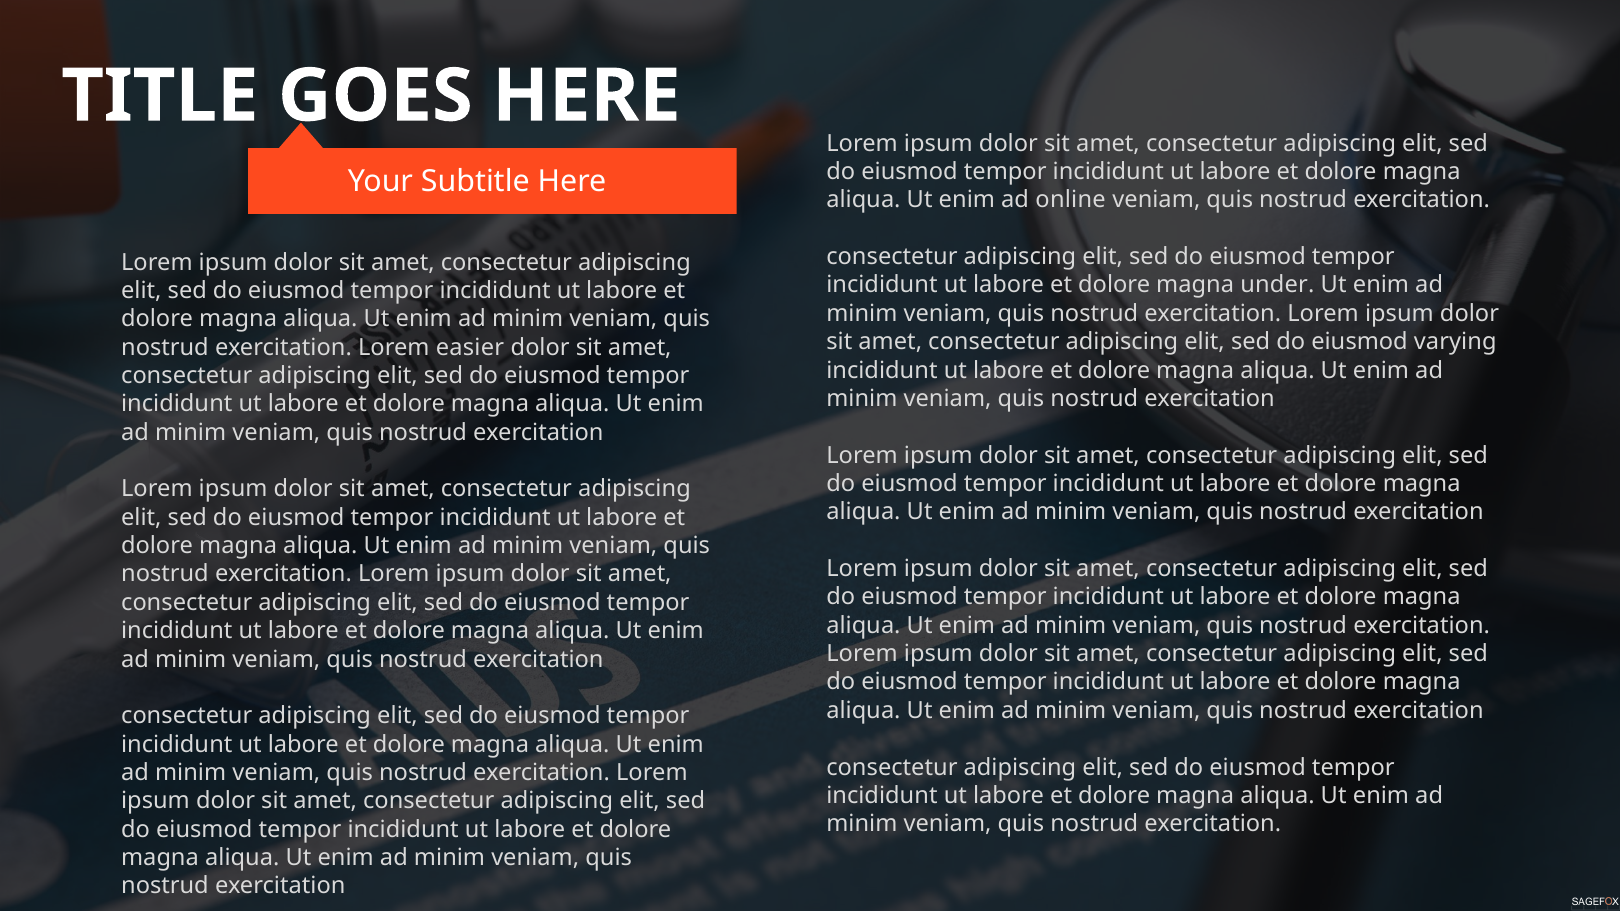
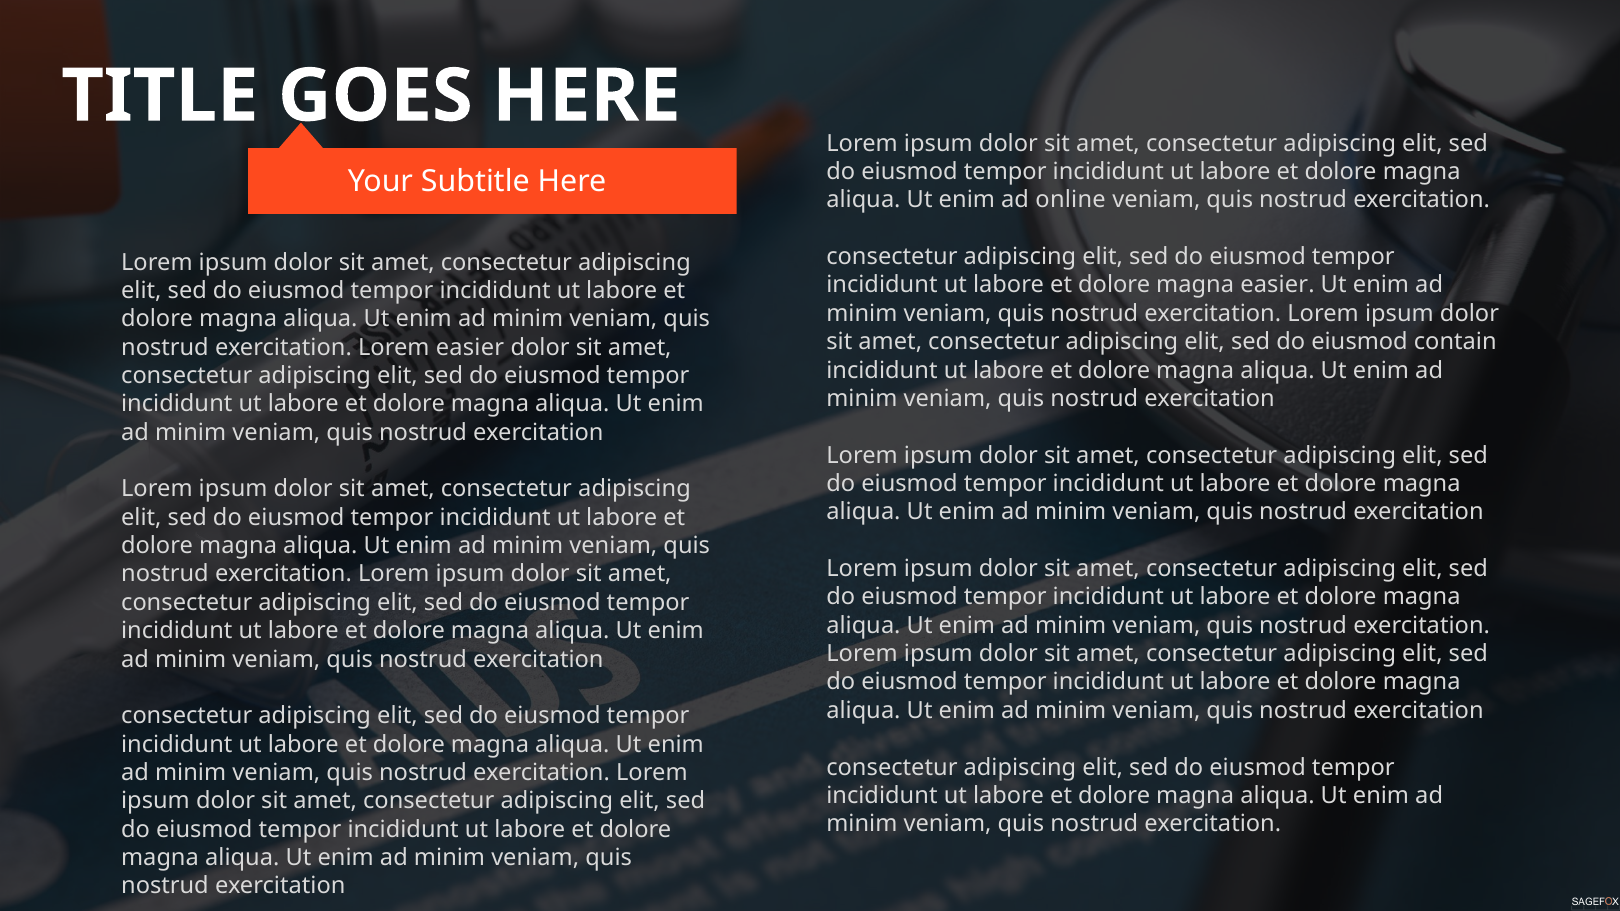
magna under: under -> easier
varying: varying -> contain
